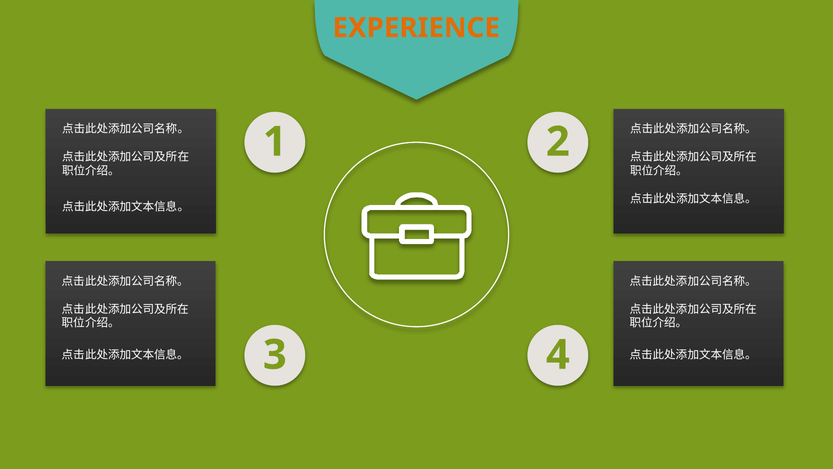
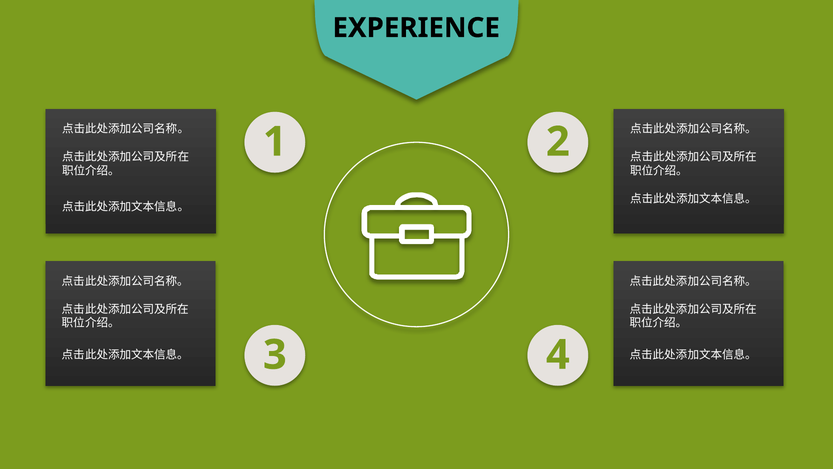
EXPERIENCE colour: orange -> black
